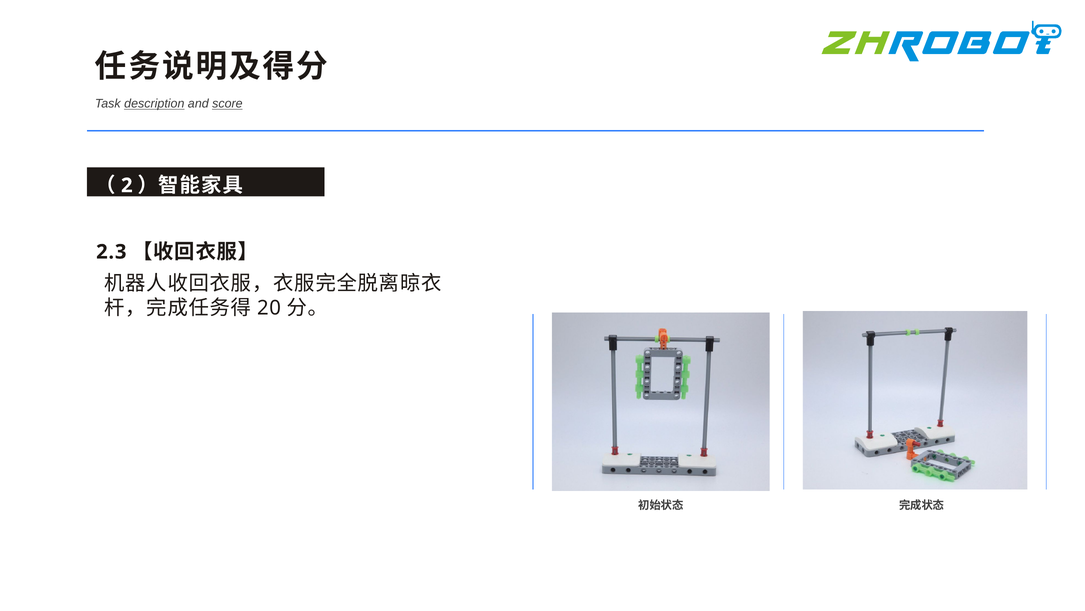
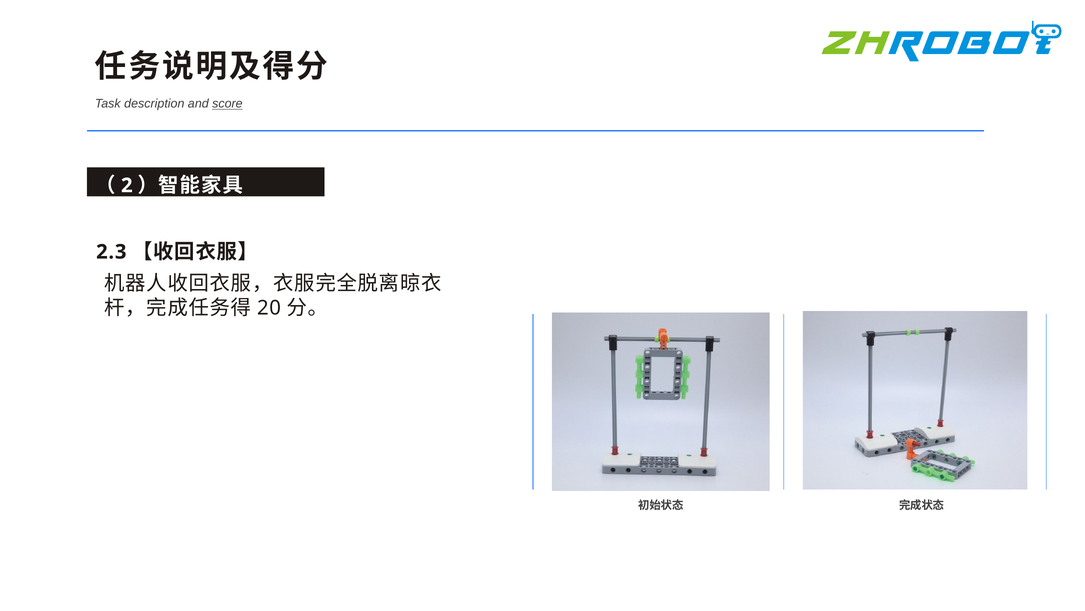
description underline: present -> none
